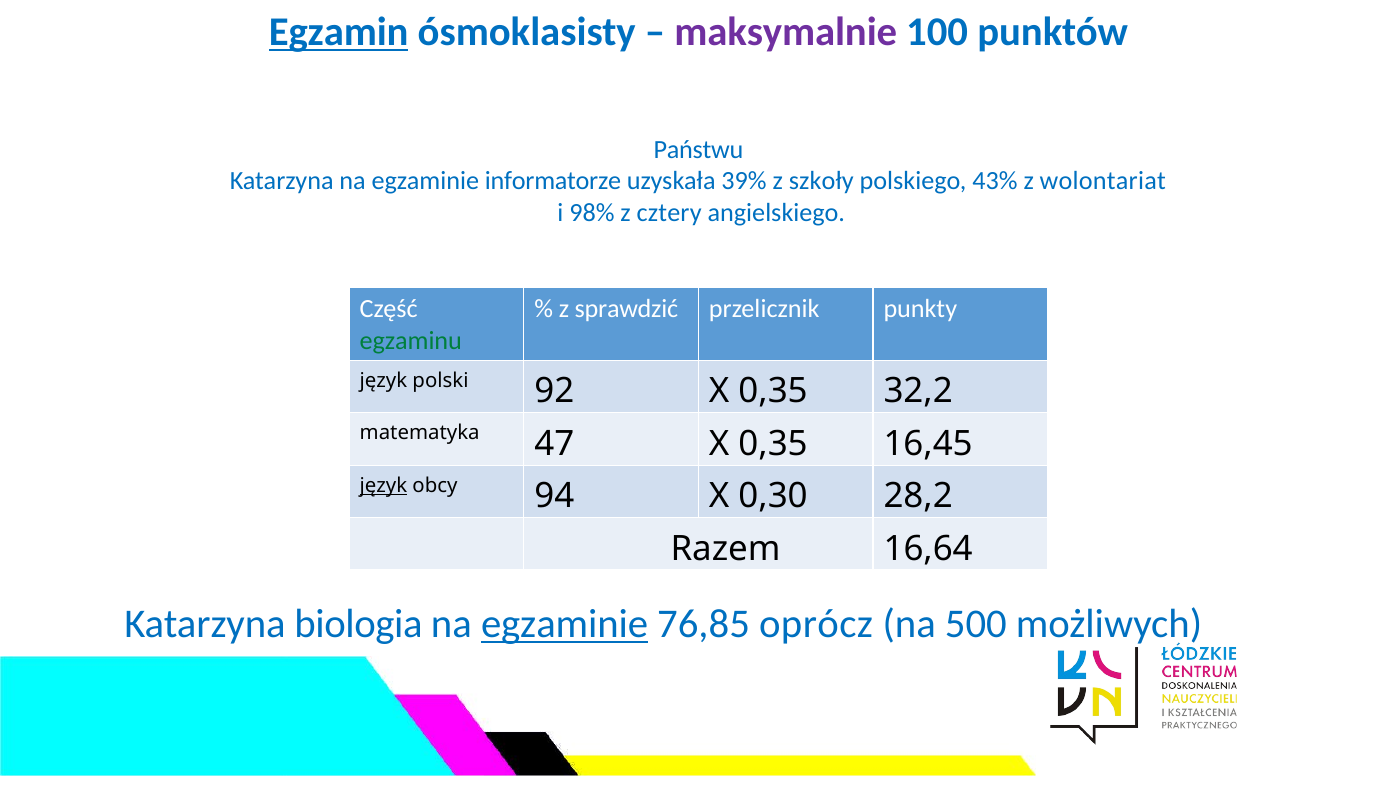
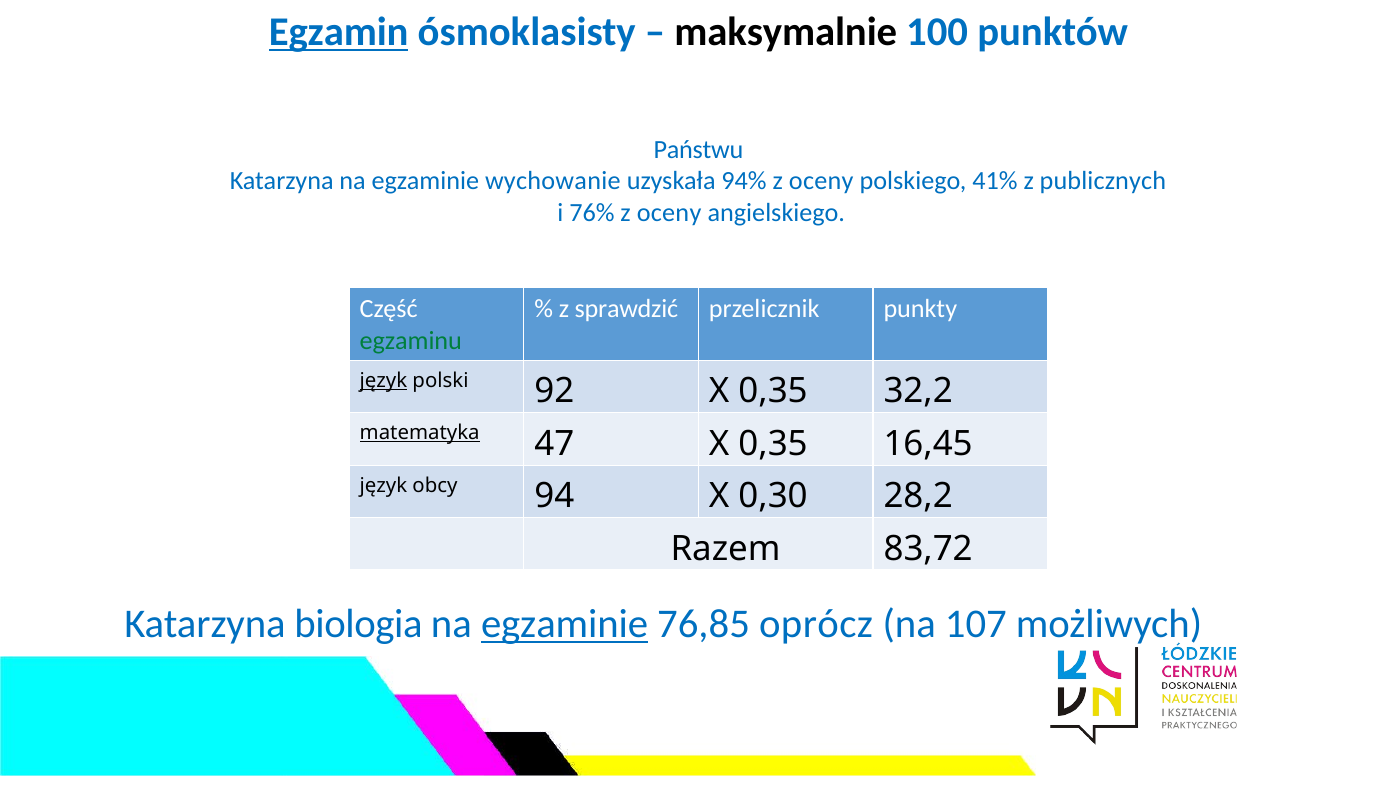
maksymalnie colour: purple -> black
informatorze: informatorze -> wychowanie
39%: 39% -> 94%
szkoły at (821, 181): szkoły -> oceny
43%: 43% -> 41%
wolontariat: wolontariat -> publicznych
98%: 98% -> 76%
cztery at (669, 213): cztery -> oceny
język at (383, 381) underline: none -> present
matematyka underline: none -> present
język at (383, 485) underline: present -> none
16,64: 16,64 -> 83,72
500: 500 -> 107
